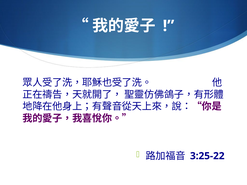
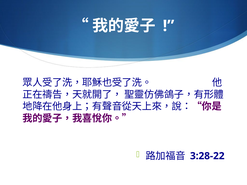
3:25-22: 3:25-22 -> 3:28-22
